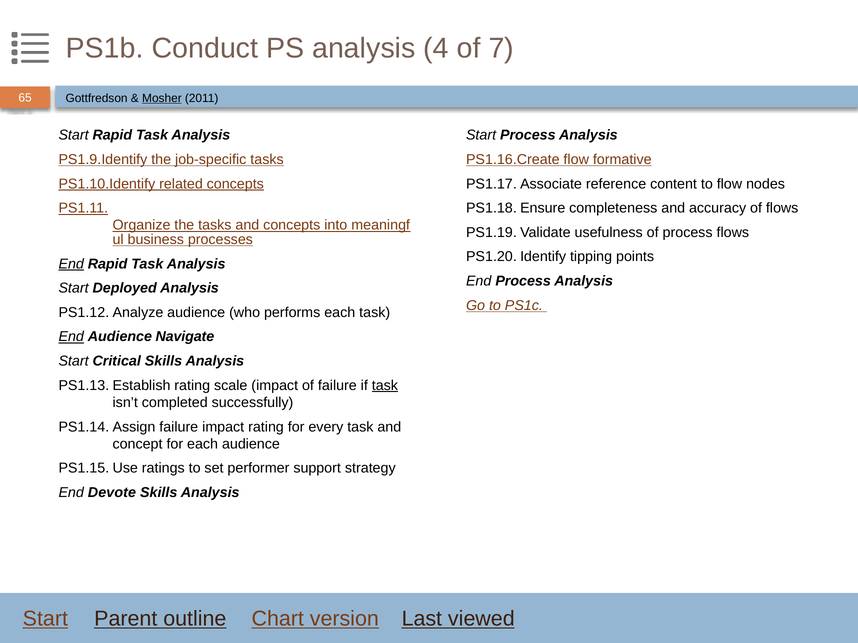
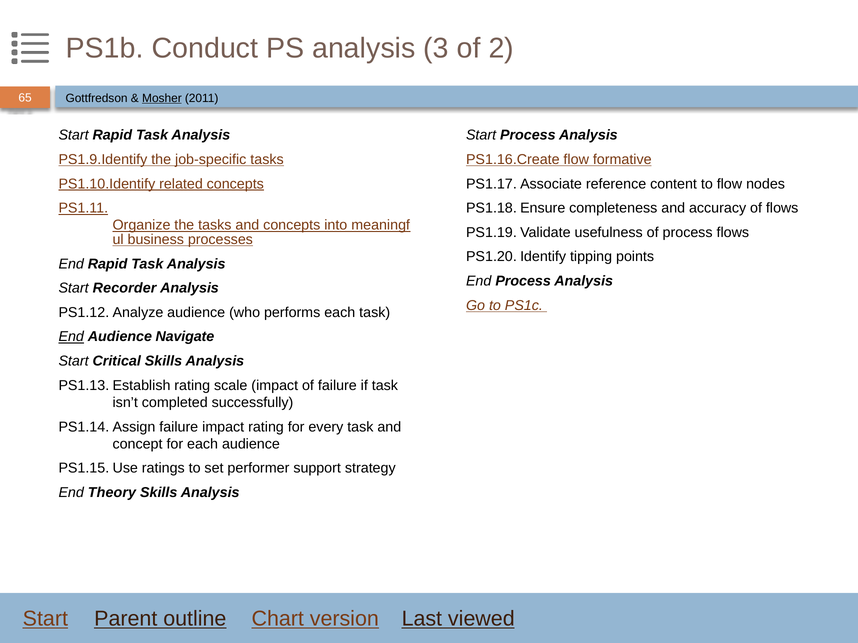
4: 4 -> 3
7: 7 -> 2
End at (71, 264) underline: present -> none
Deployed: Deployed -> Recorder
task at (385, 386) underline: present -> none
Devote: Devote -> Theory
